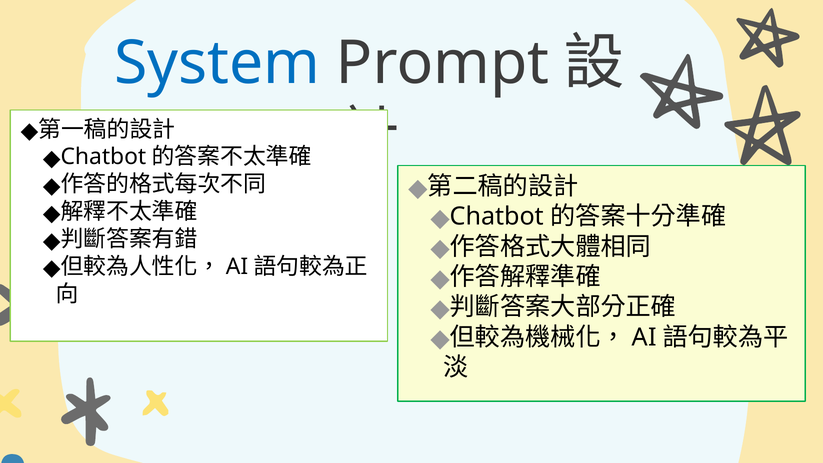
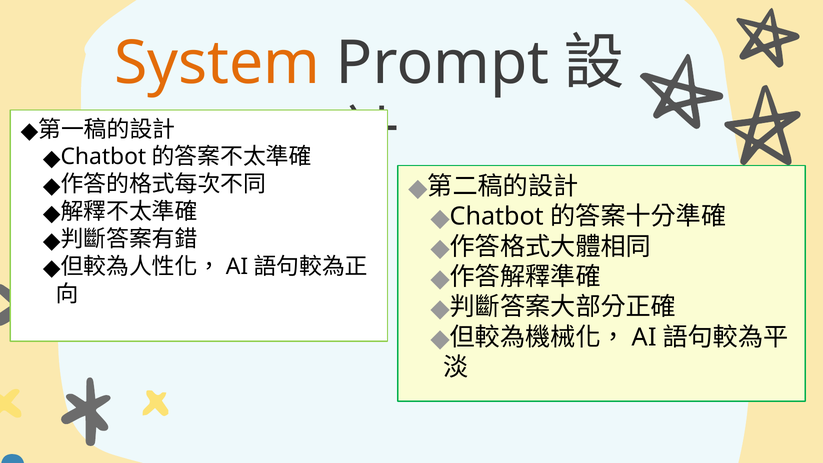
System colour: blue -> orange
